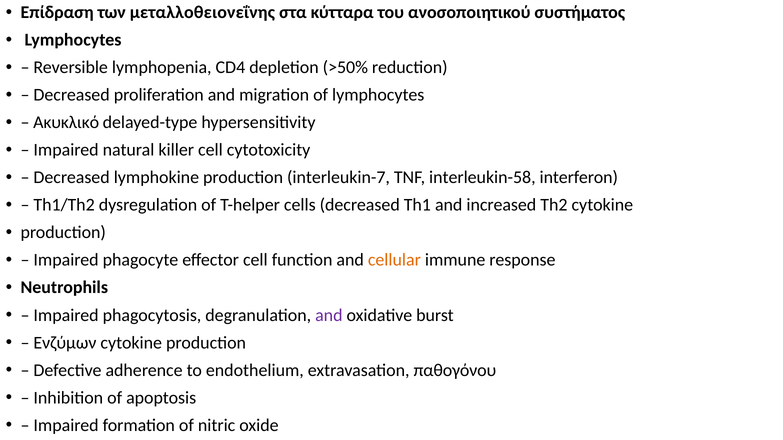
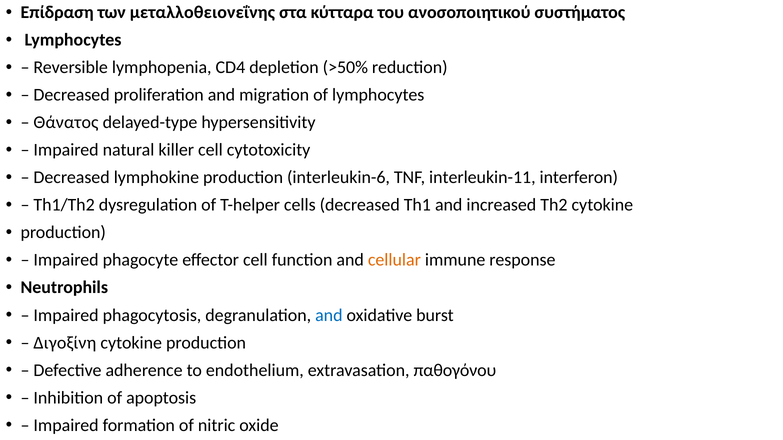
Ακυκλικό: Ακυκλικό -> Θάνατος
interleukin-7: interleukin-7 -> interleukin-6
interleukin-58: interleukin-58 -> interleukin-11
and at (329, 315) colour: purple -> blue
Ενζύμων: Ενζύμων -> Διγοξίνη
